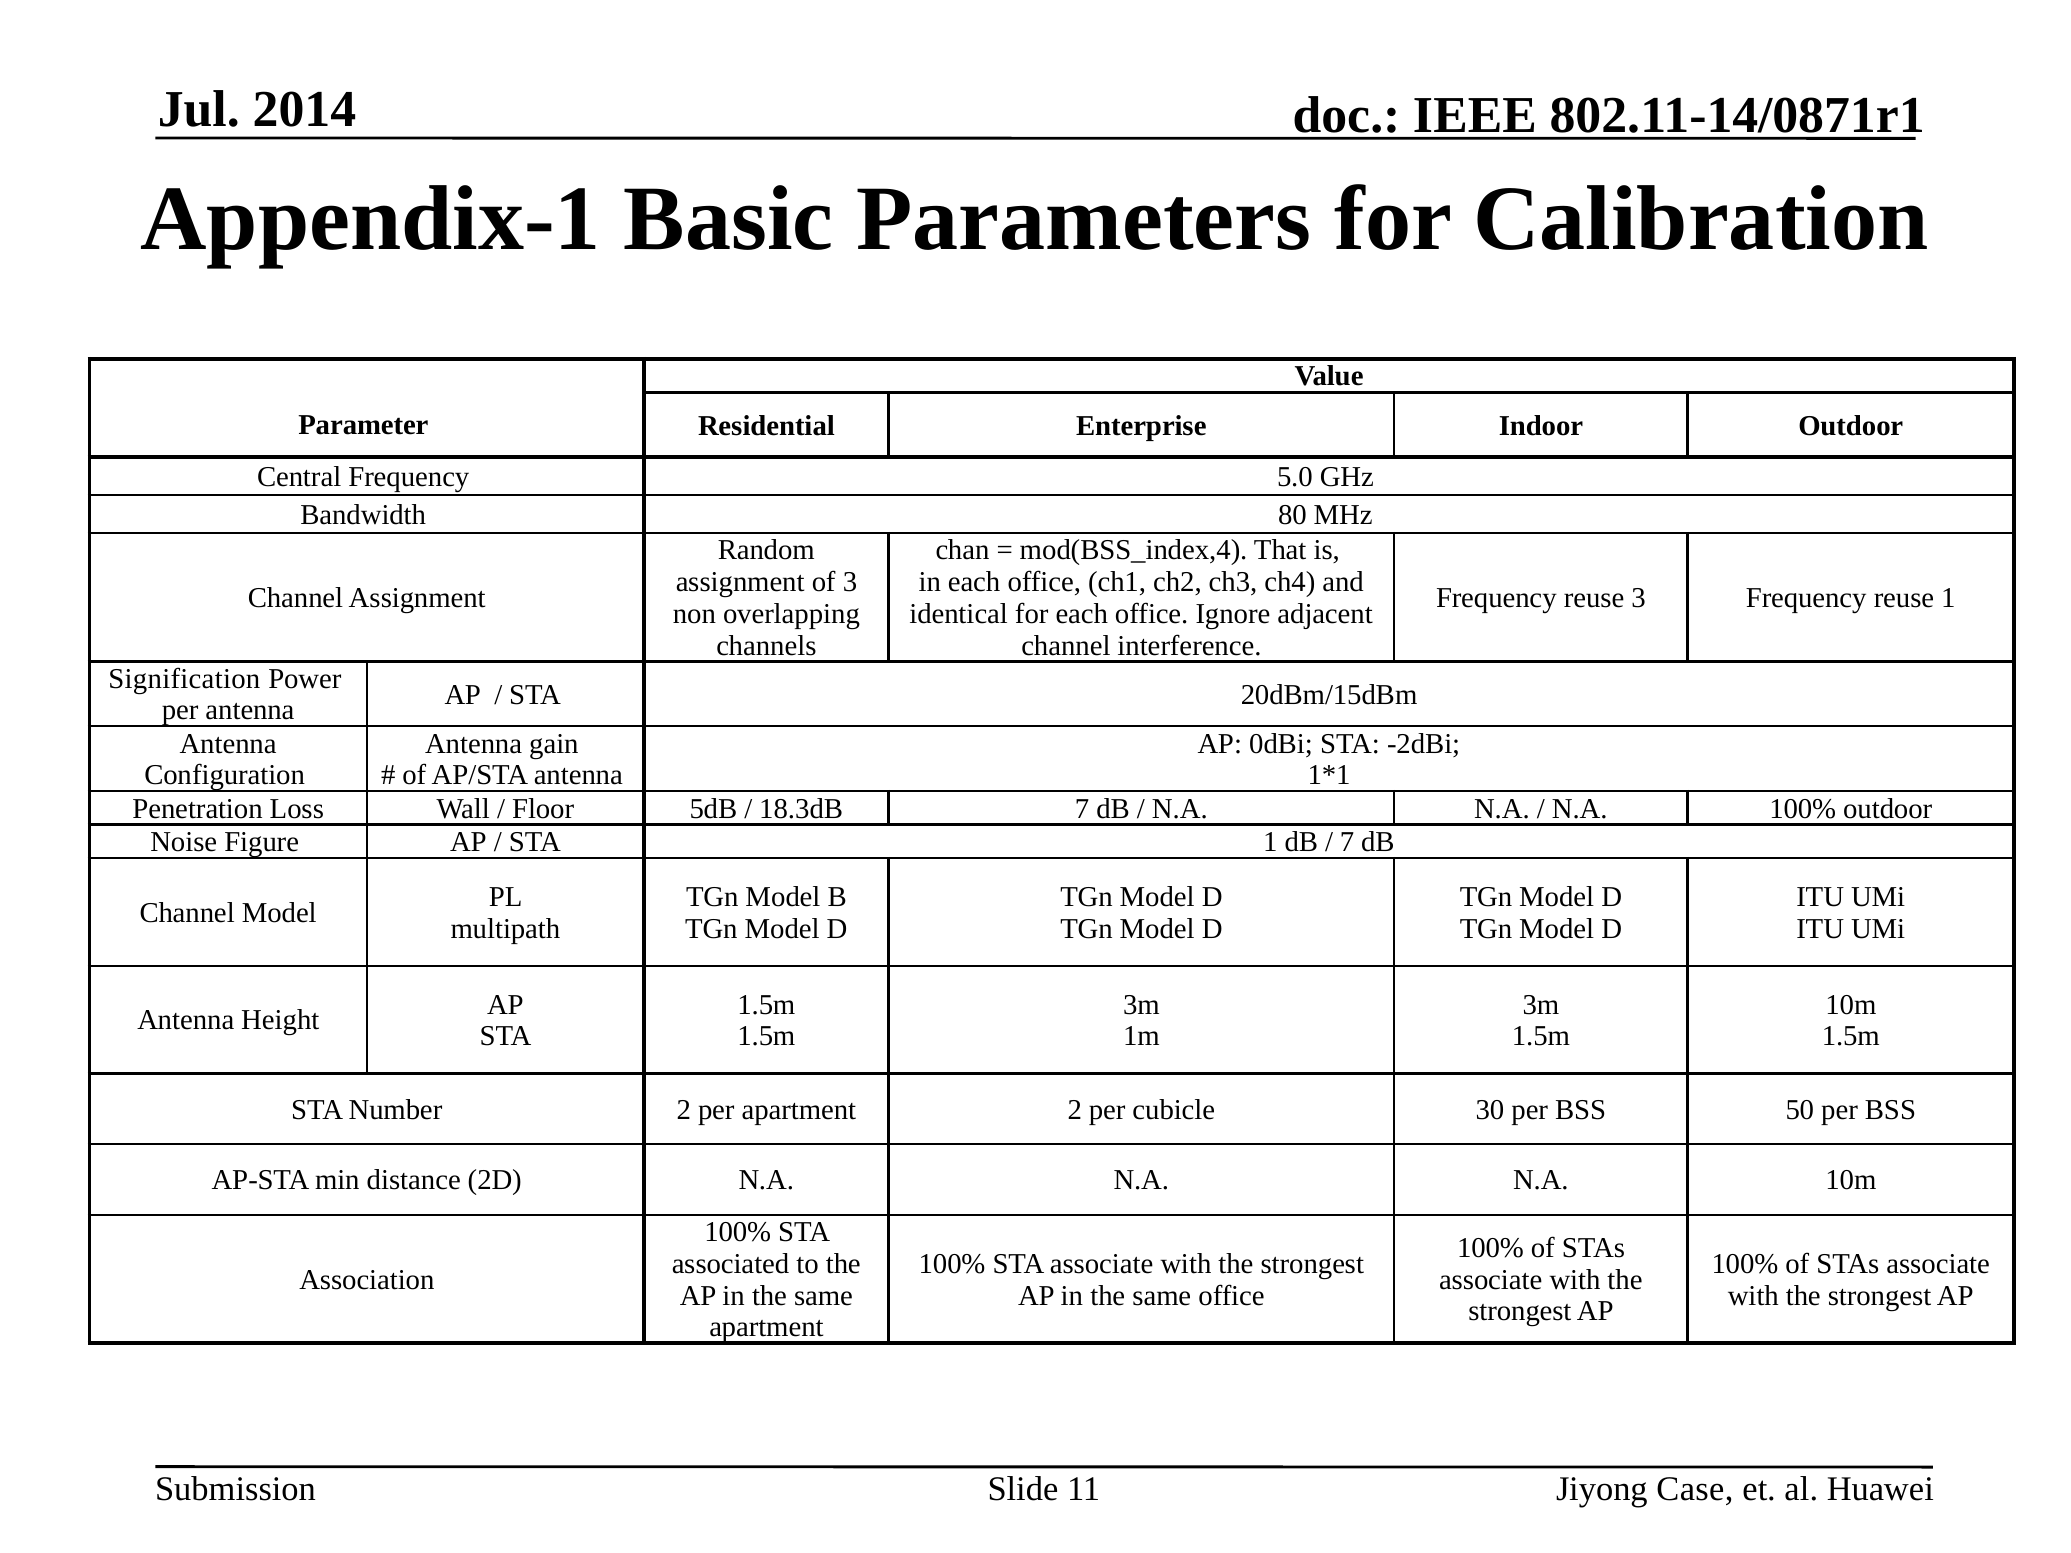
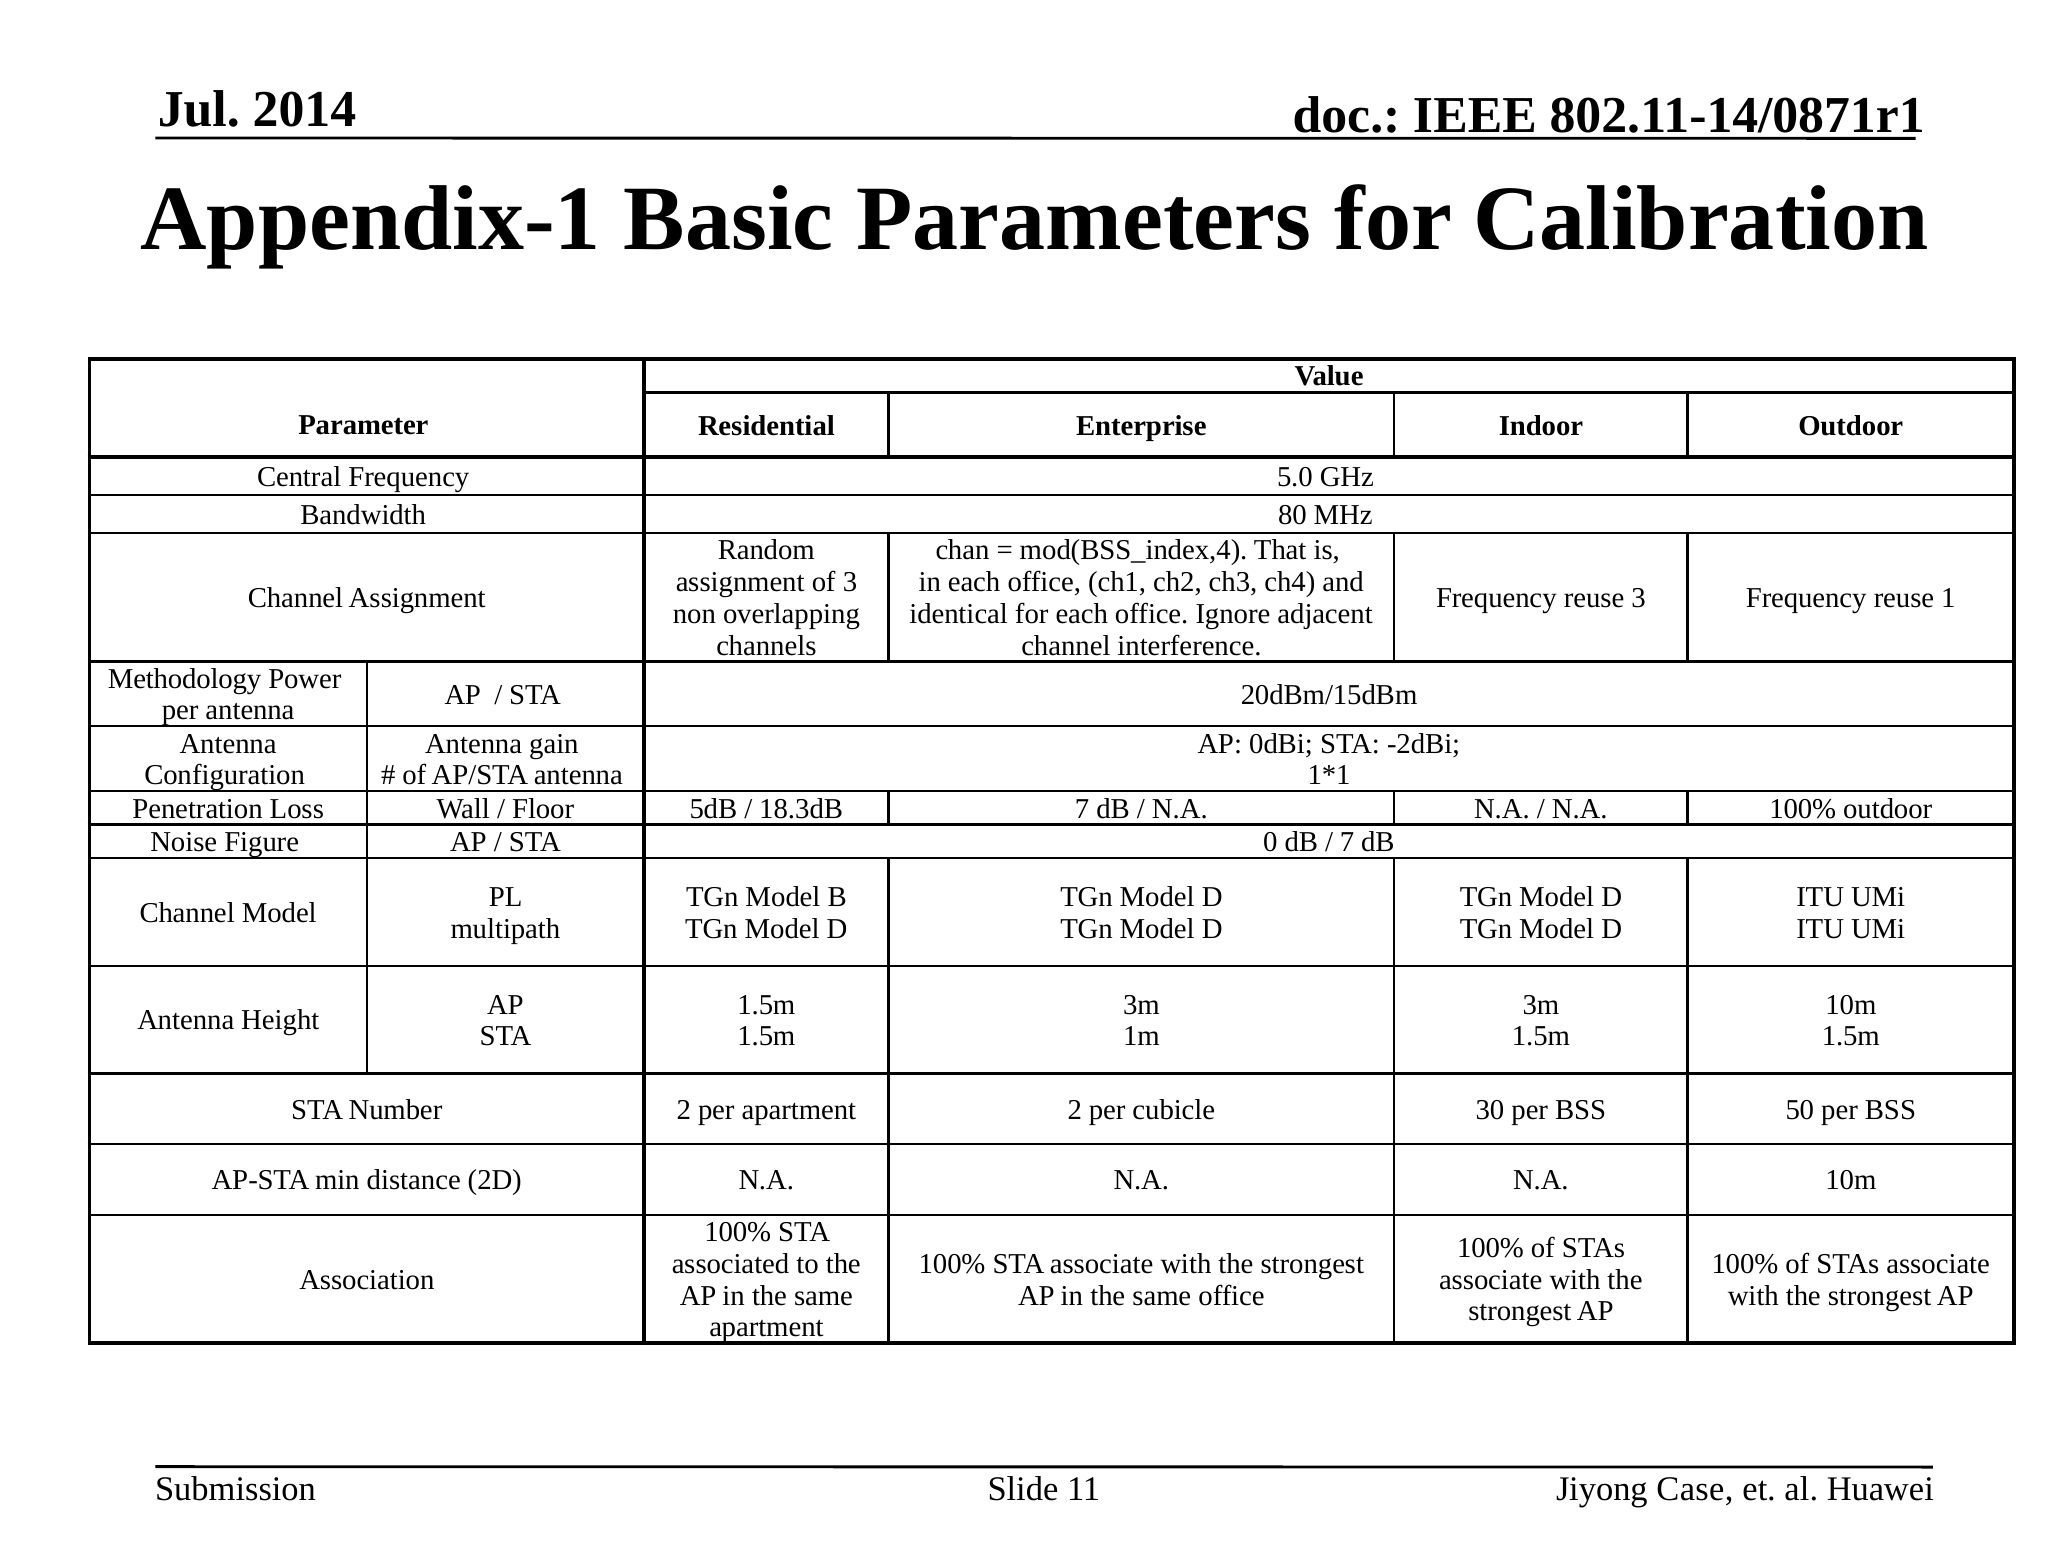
Signification: Signification -> Methodology
STA 1: 1 -> 0
